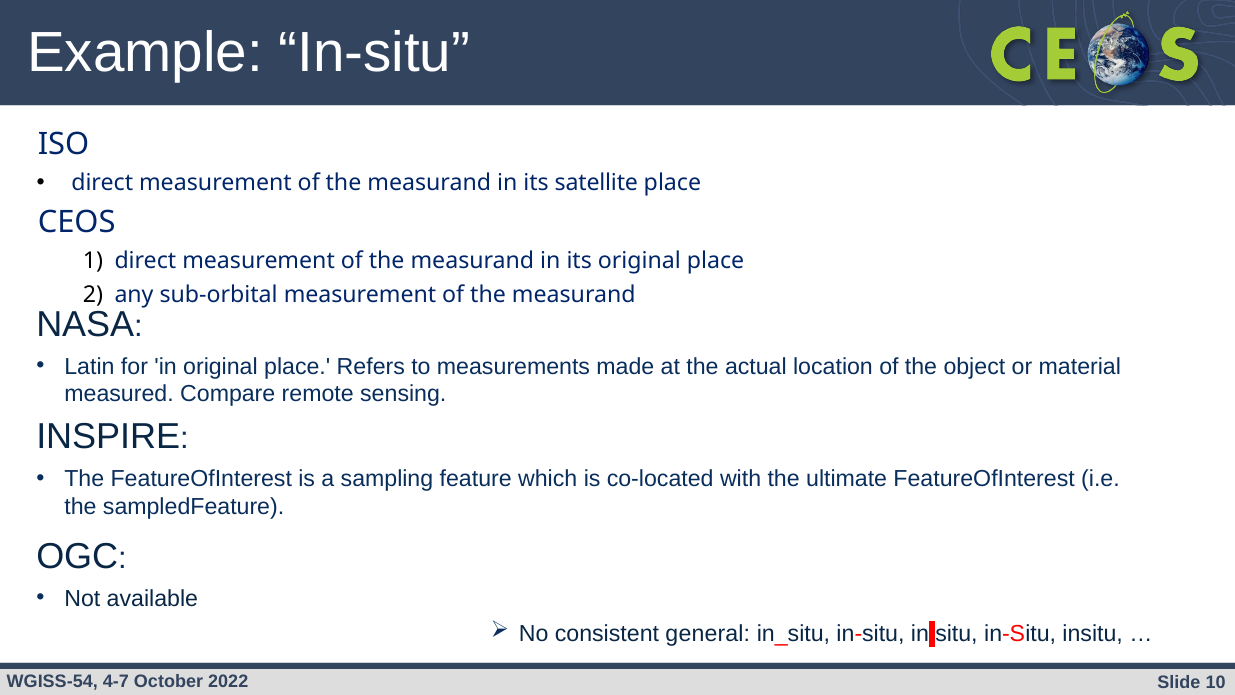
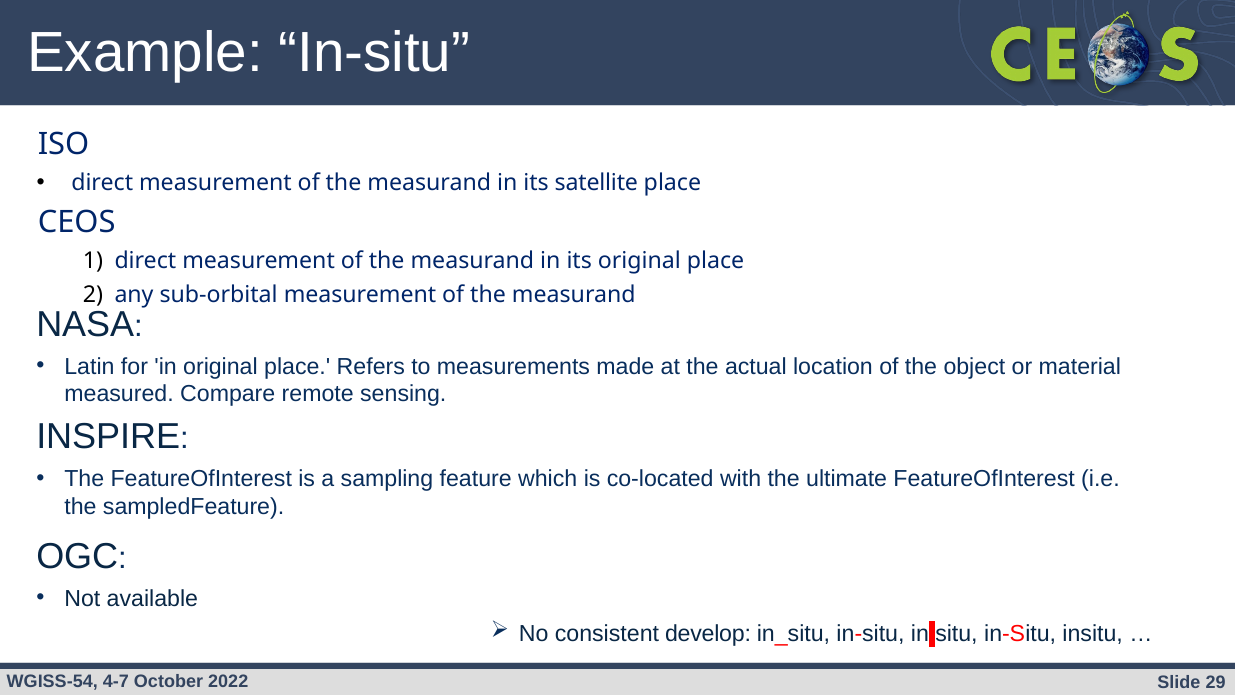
general: general -> develop
10: 10 -> 29
